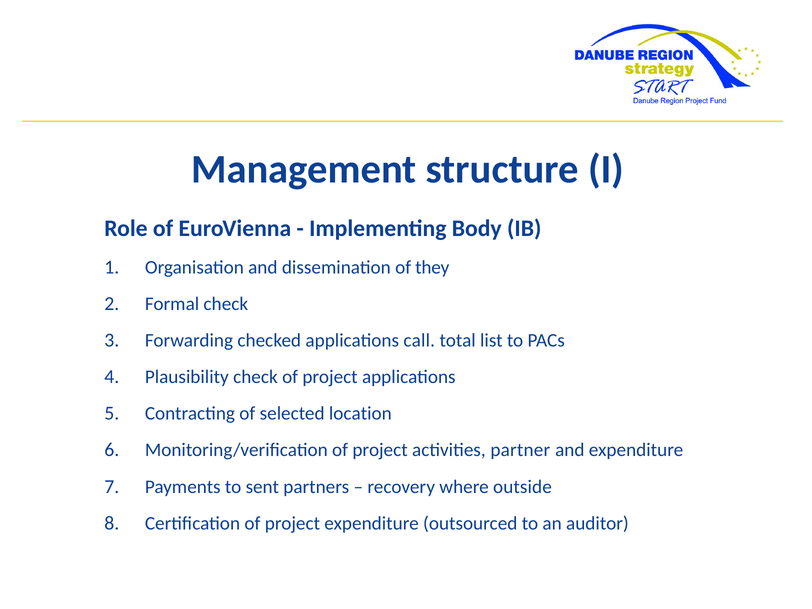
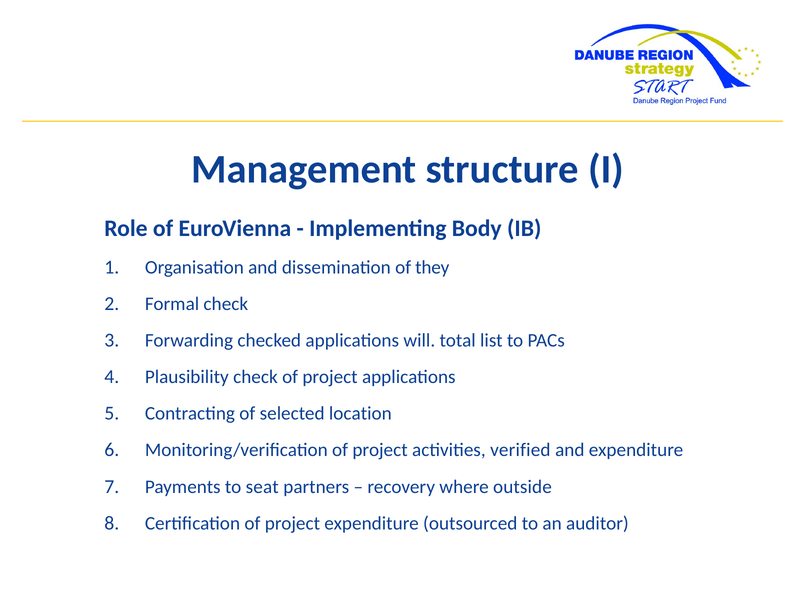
call: call -> will
partner: partner -> verified
sent: sent -> seat
